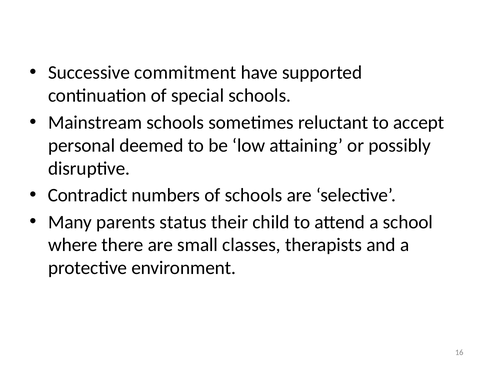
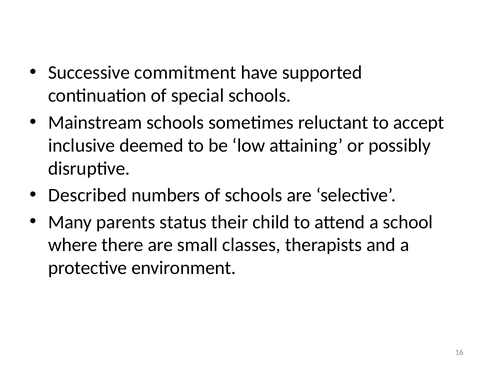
personal: personal -> inclusive
Contradict: Contradict -> Described
